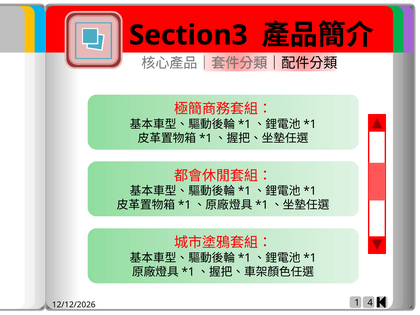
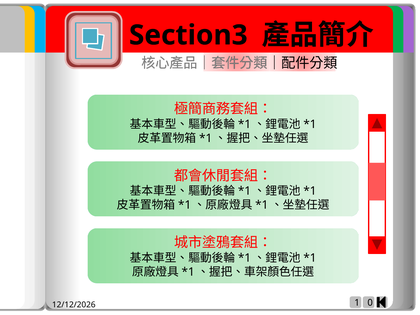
4: 4 -> 0
